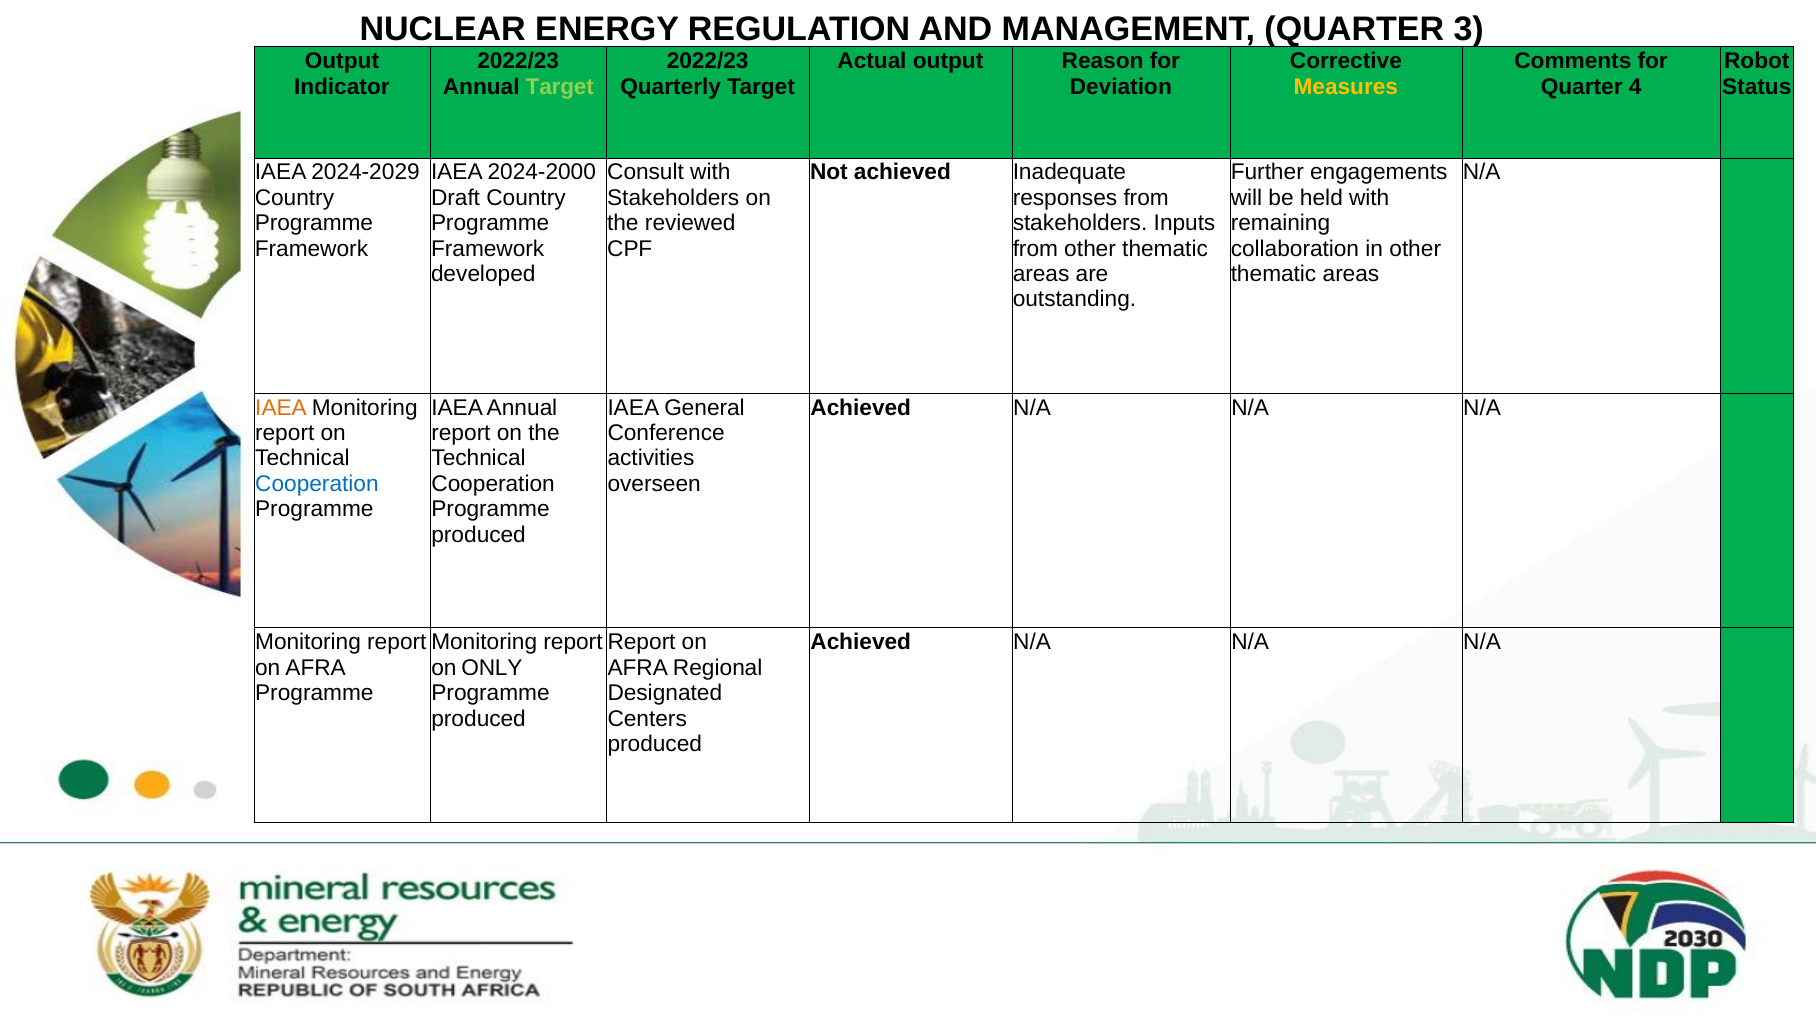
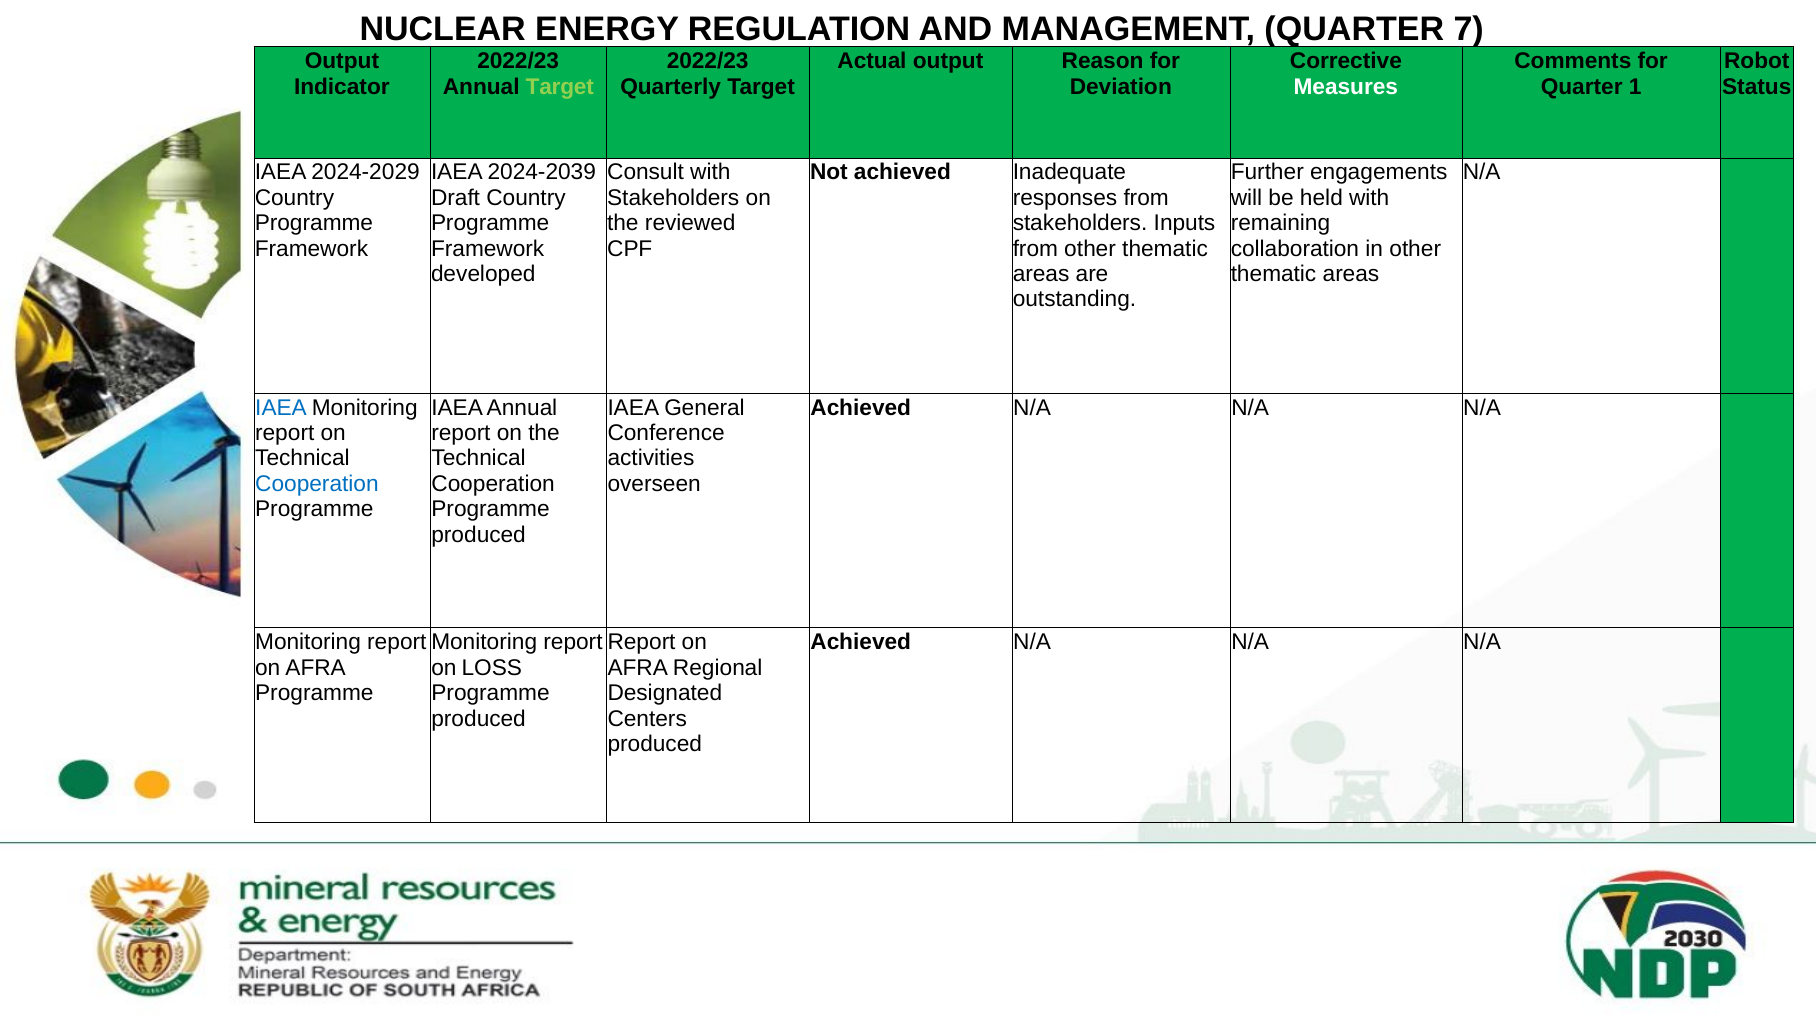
3: 3 -> 7
Measures colour: yellow -> white
4: 4 -> 1
2024-2000: 2024-2000 -> 2024-2039
IAEA at (281, 408) colour: orange -> blue
ONLY: ONLY -> LOSS
